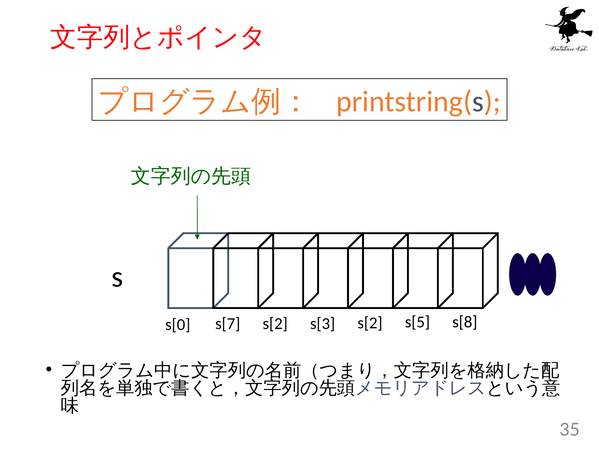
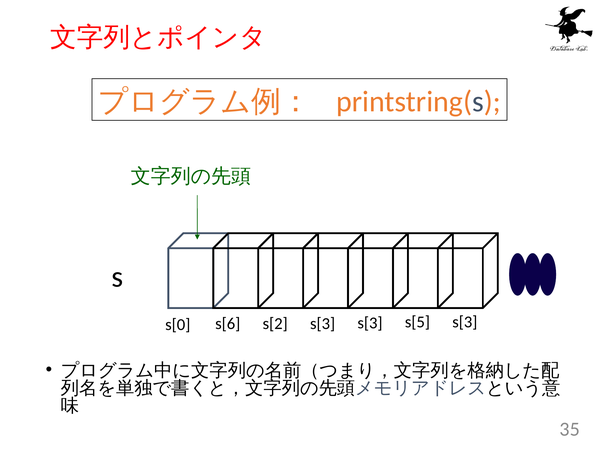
s[7: s[7 -> s[6
s[3 s[2: s[2 -> s[3
s[5 s[8: s[8 -> s[3
